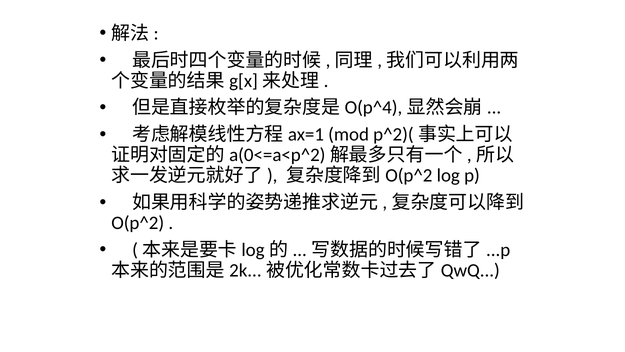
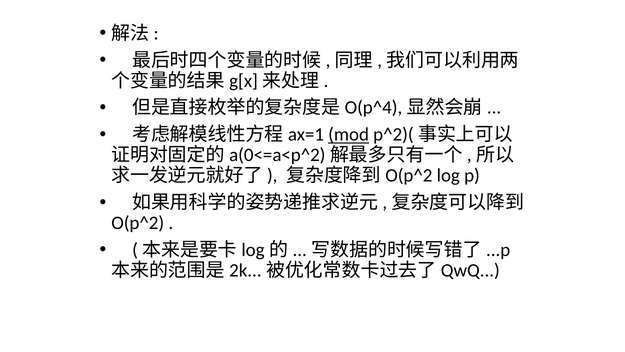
mod underline: none -> present
